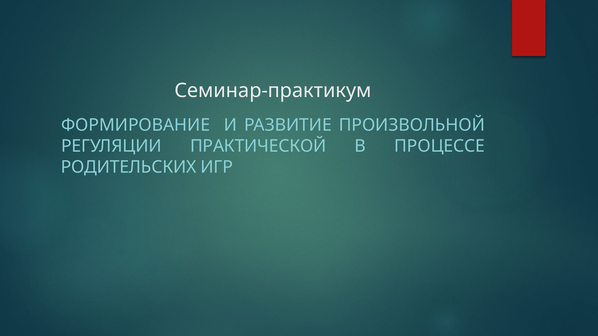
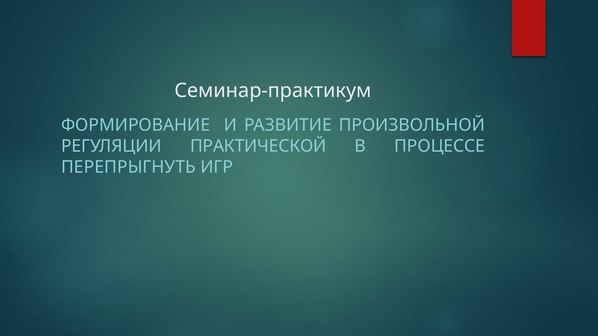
РОДИТЕЛЬСКИХ: РОДИТЕЛЬСКИХ -> ПЕРЕПРЫГНУТЬ
